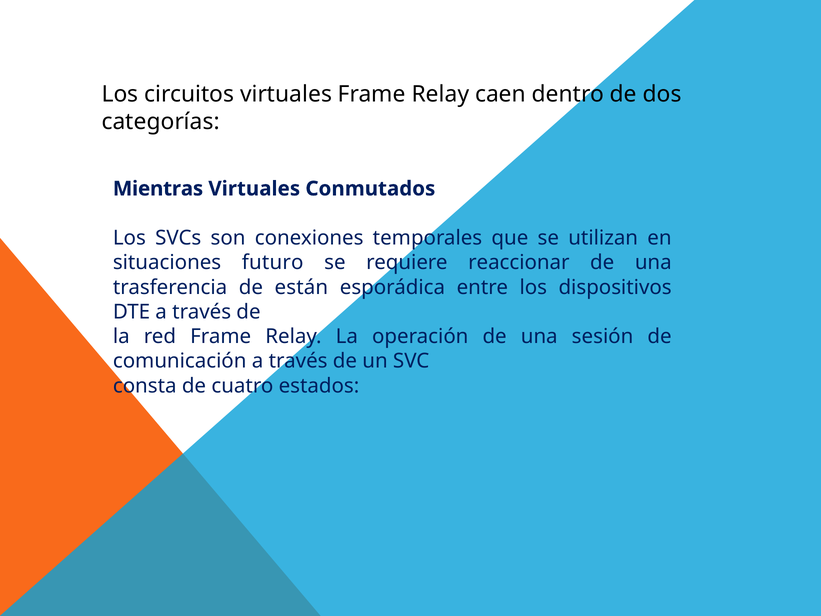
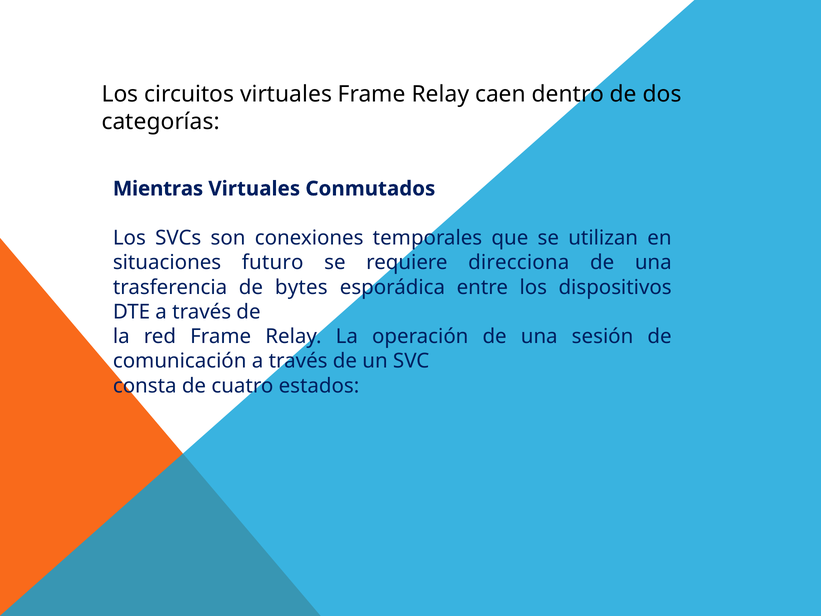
reaccionar: reaccionar -> direcciona
están: están -> bytes
